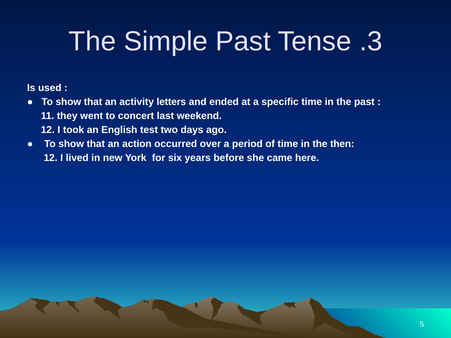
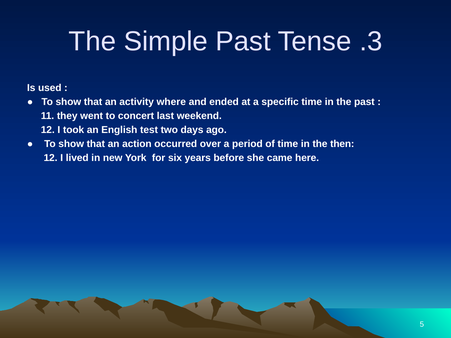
letters: letters -> where
